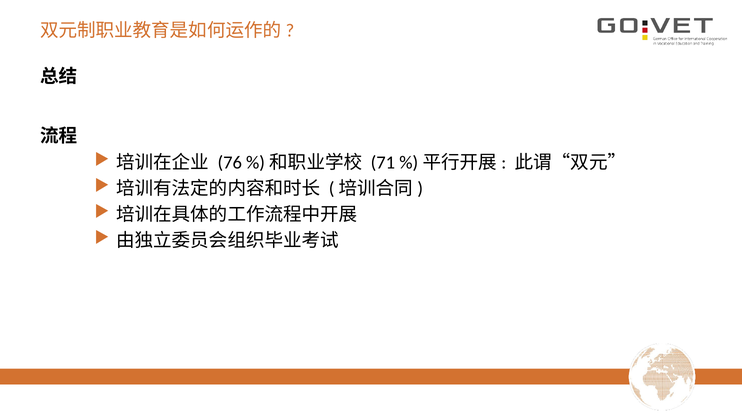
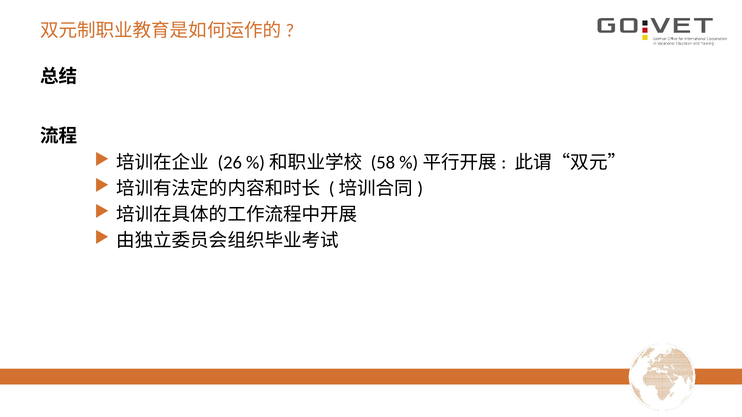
76: 76 -> 26
71: 71 -> 58
